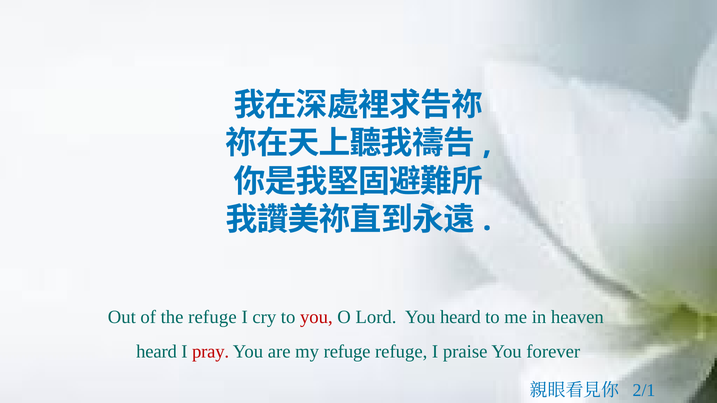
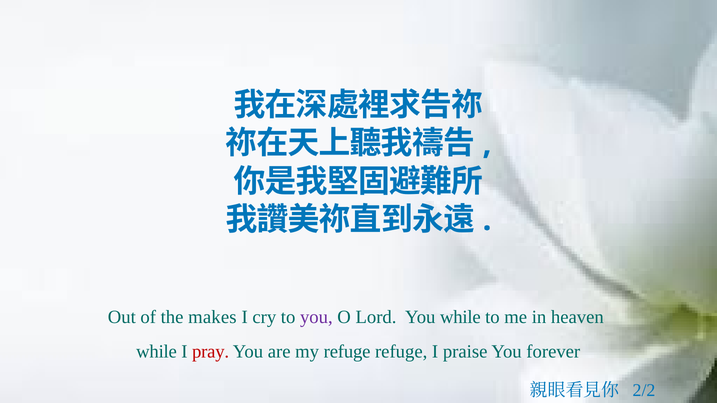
the refuge: refuge -> makes
you at (316, 318) colour: red -> purple
You heard: heard -> while
heard at (157, 352): heard -> while
2/1: 2/1 -> 2/2
